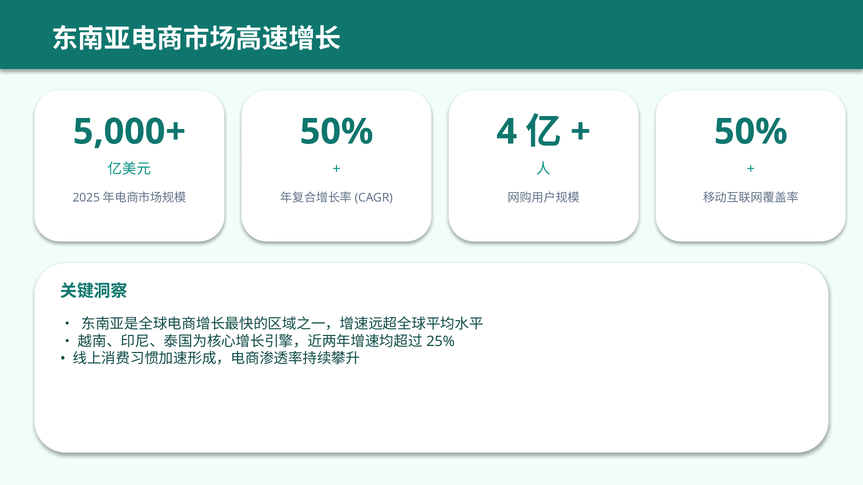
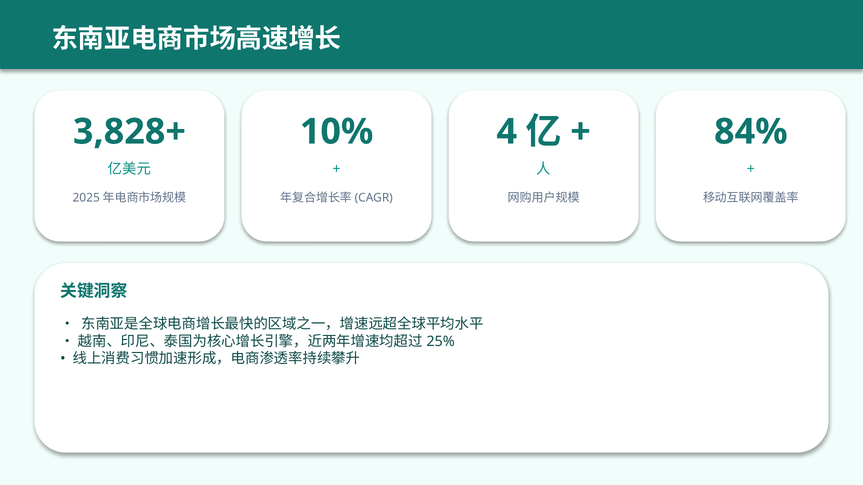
5,000+: 5,000+ -> 3,828+
50% at (337, 132): 50% -> 10%
50% at (751, 132): 50% -> 84%
